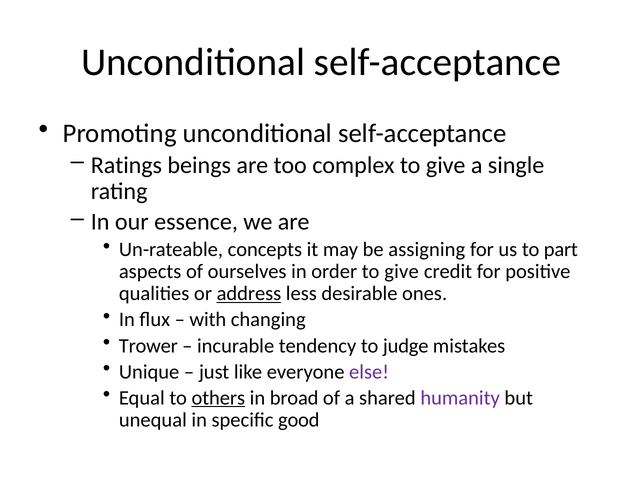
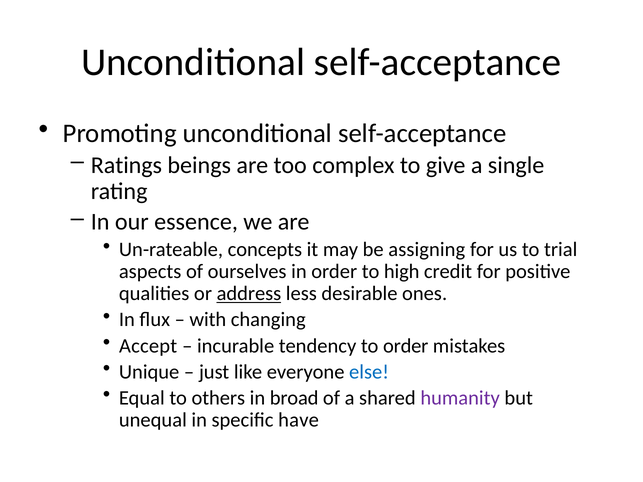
part: part -> trial
order to give: give -> high
Trower: Trower -> Accept
to judge: judge -> order
else colour: purple -> blue
others underline: present -> none
good: good -> have
